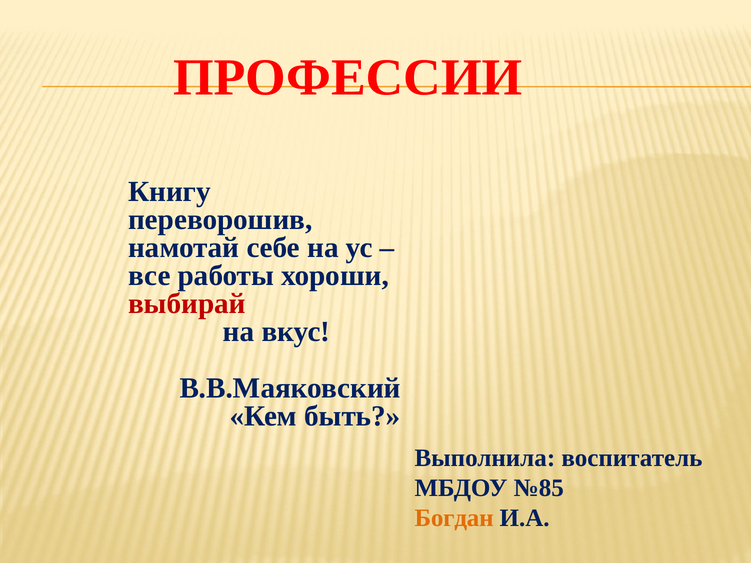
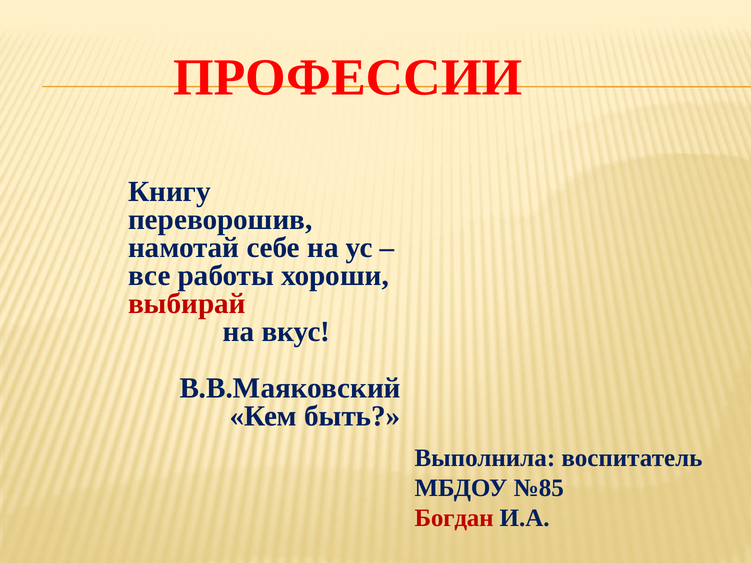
Богдан colour: orange -> red
